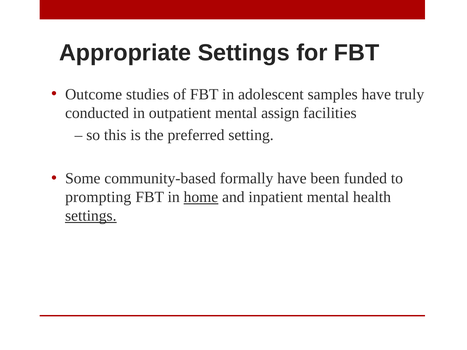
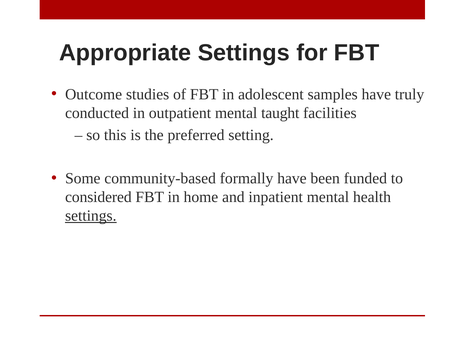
assign: assign -> taught
prompting: prompting -> considered
home underline: present -> none
